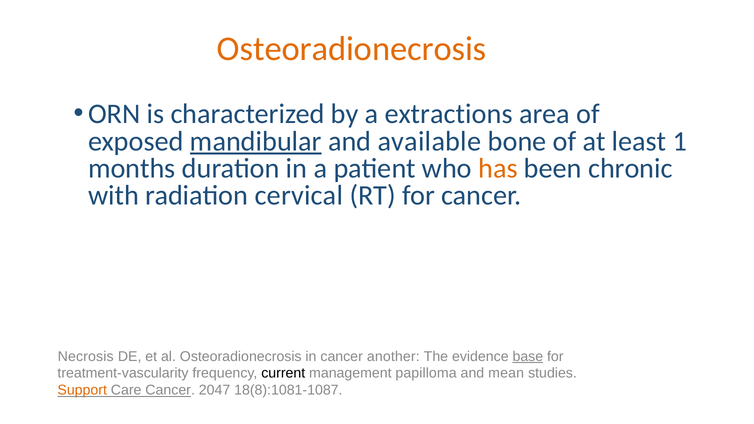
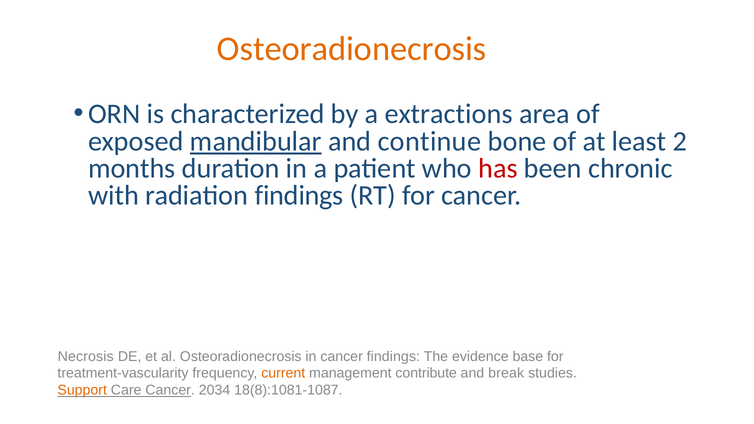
available: available -> continue
1: 1 -> 2
has colour: orange -> red
radiation cervical: cervical -> findings
cancer another: another -> findings
base underline: present -> none
current colour: black -> orange
papilloma: papilloma -> contribute
mean: mean -> break
2047: 2047 -> 2034
